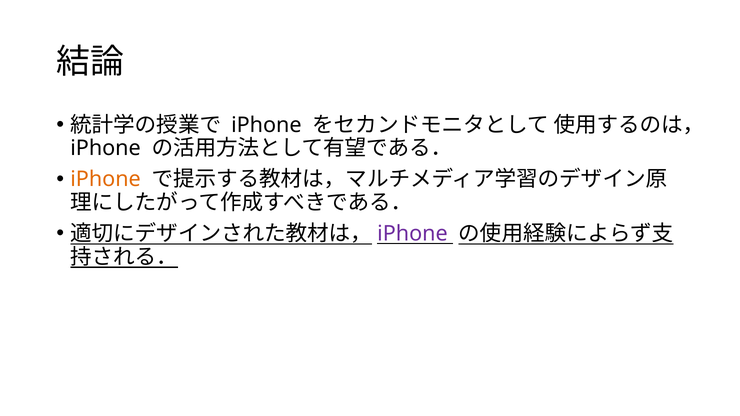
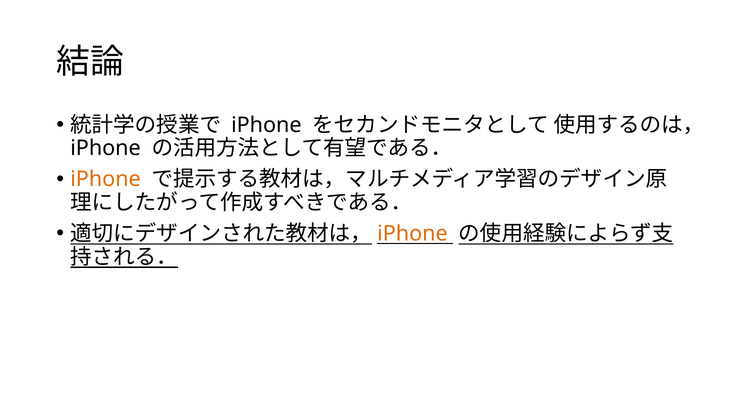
iPhone at (412, 234) colour: purple -> orange
